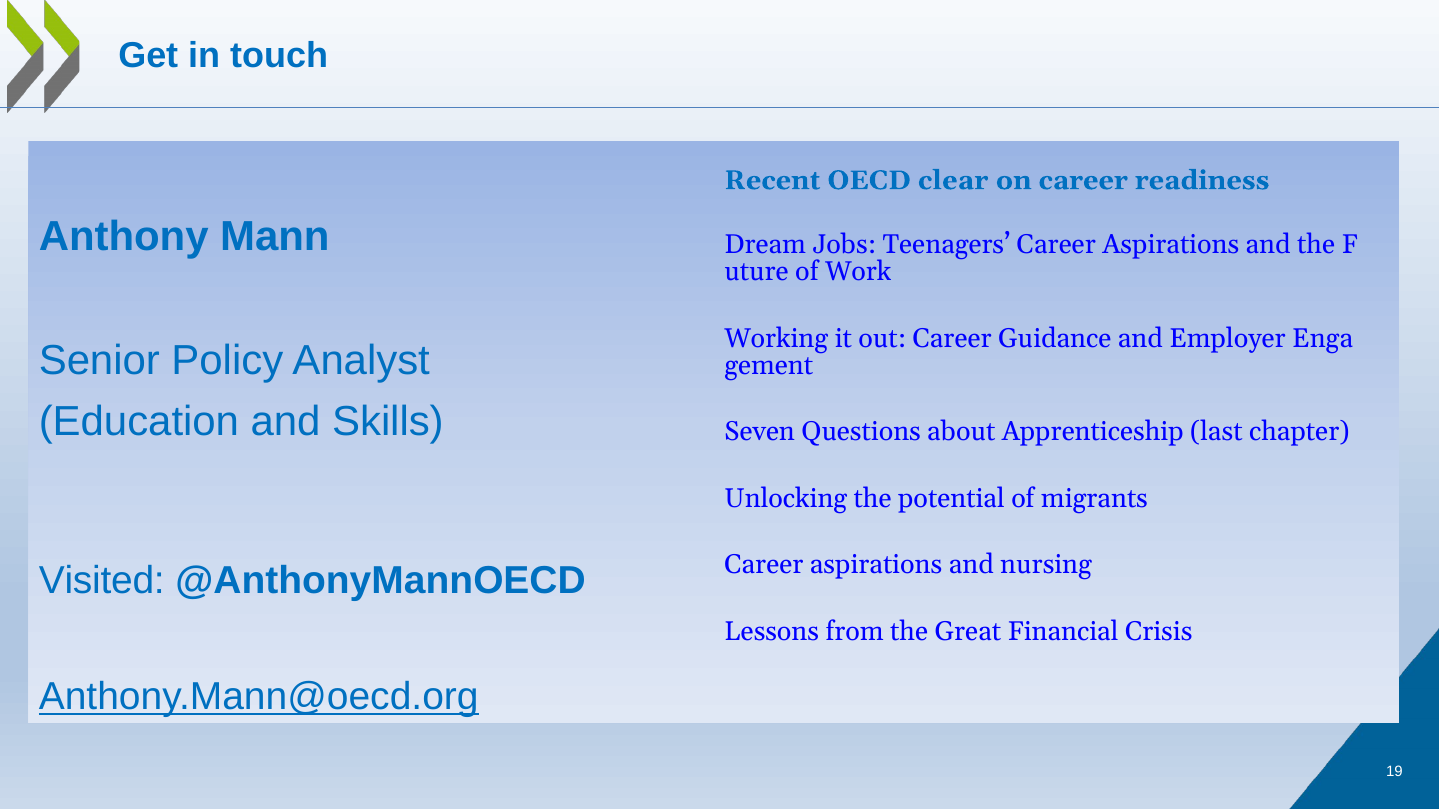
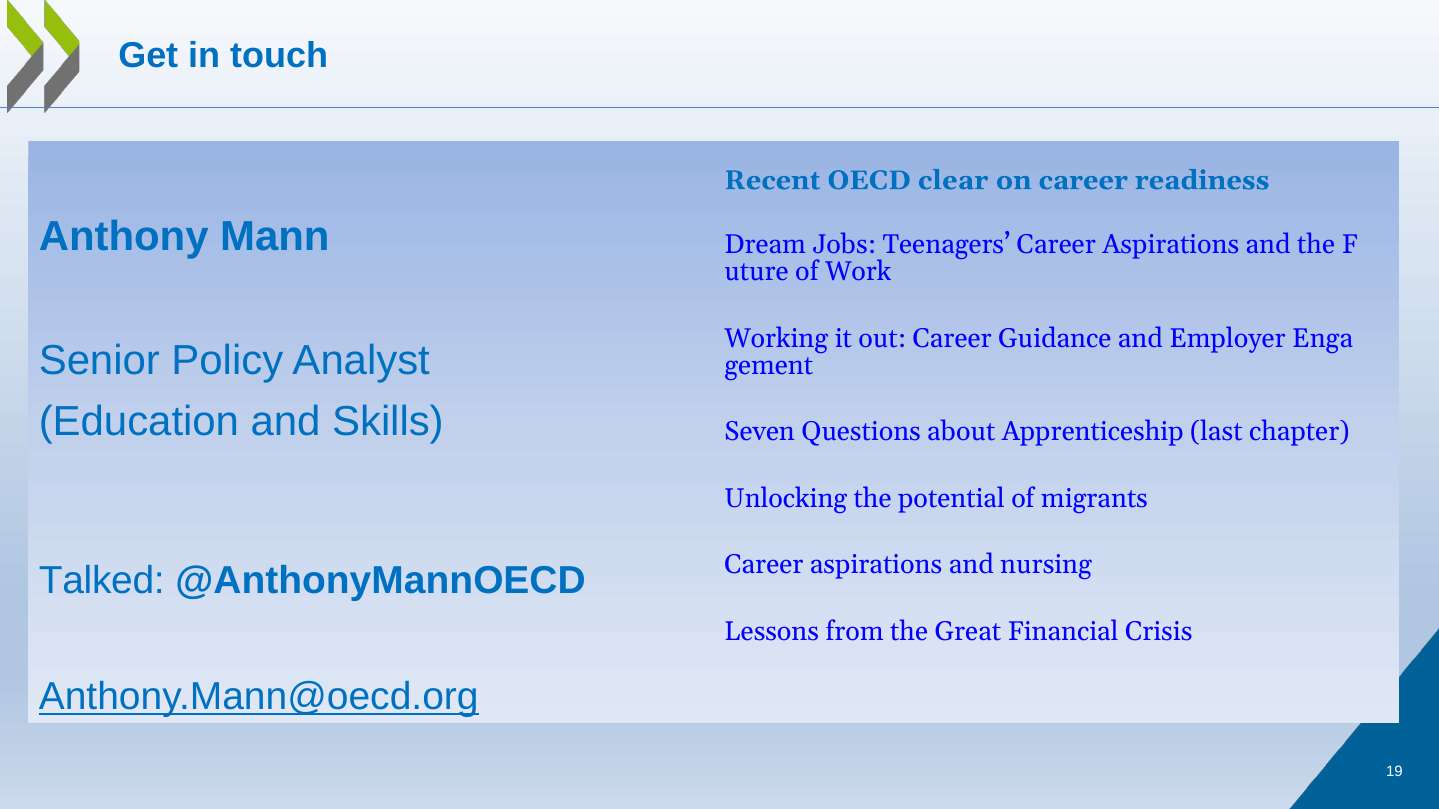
Visited: Visited -> Talked
